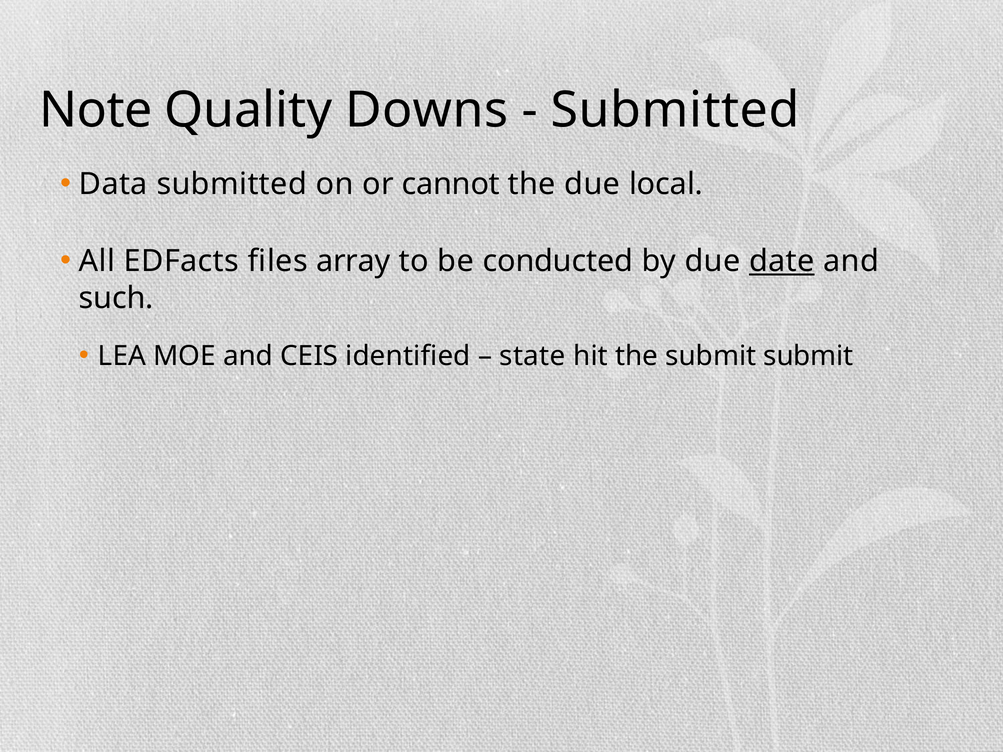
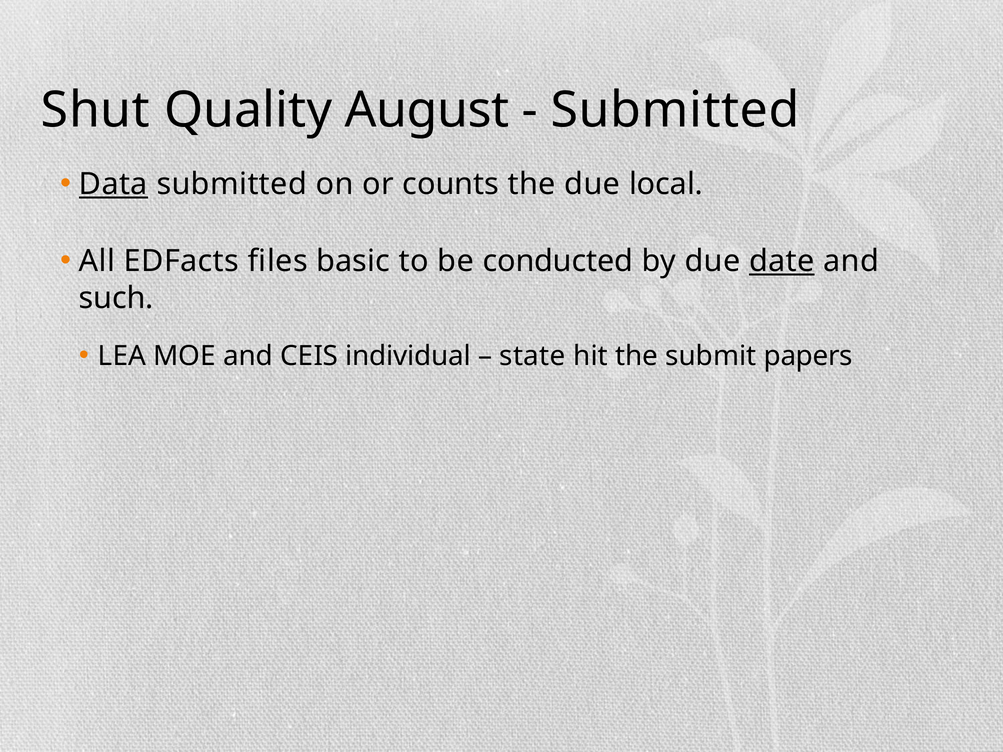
Note: Note -> Shut
Downs: Downs -> August
Data underline: none -> present
cannot: cannot -> counts
array: array -> basic
identified: identified -> individual
submit submit: submit -> papers
